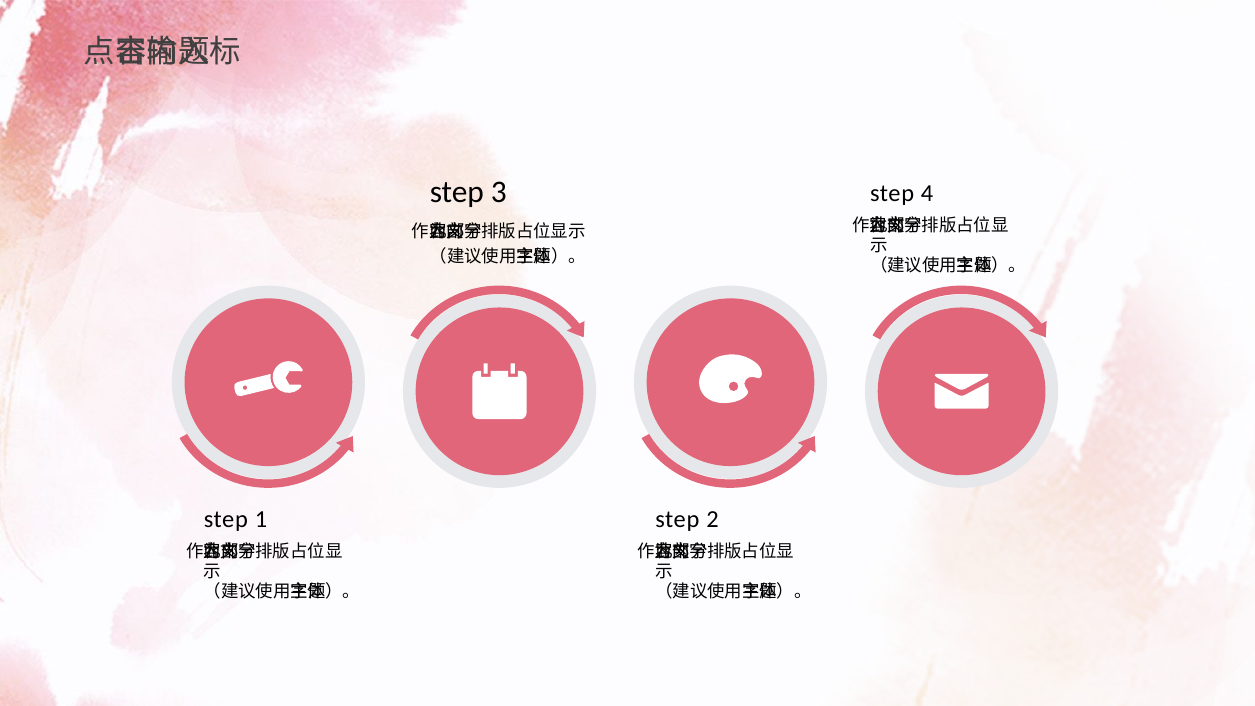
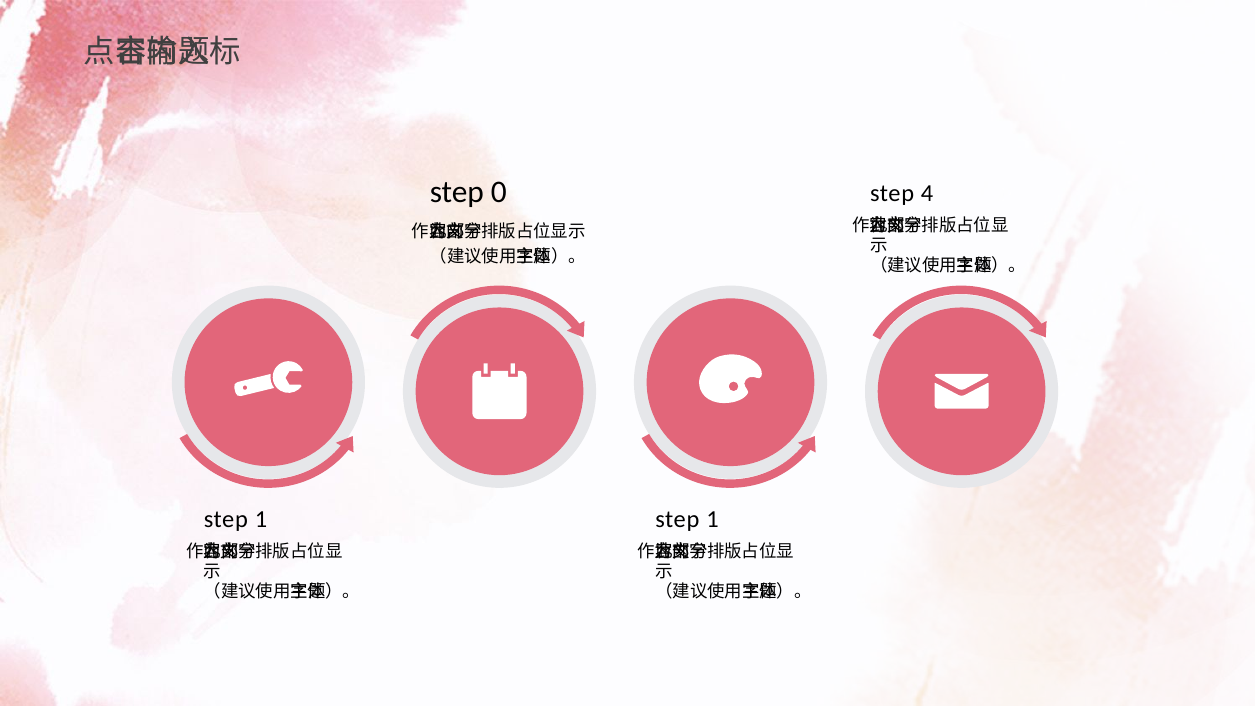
3: 3 -> 0
2 at (712, 519): 2 -> 1
